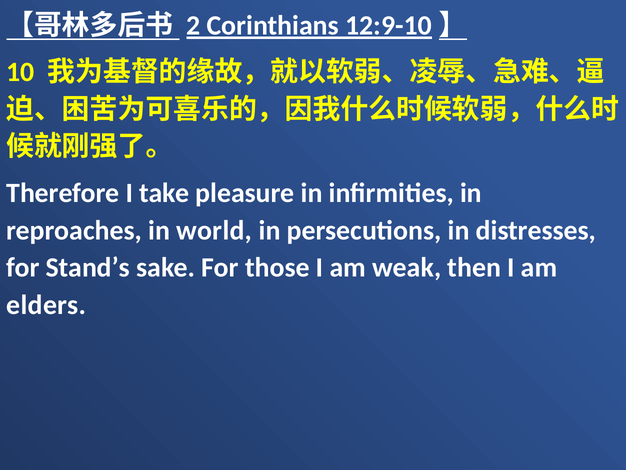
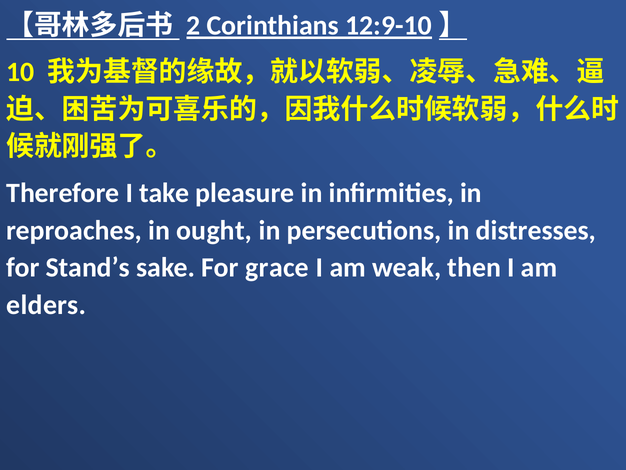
world: world -> ought
those: those -> grace
